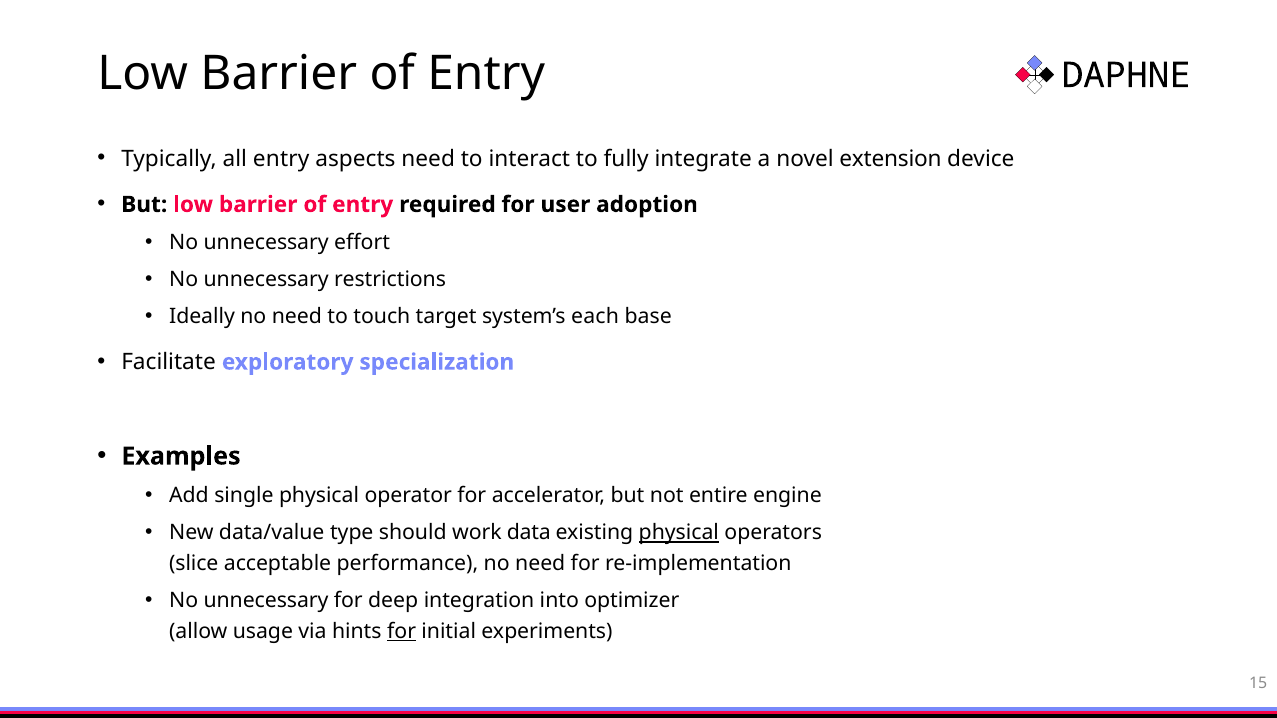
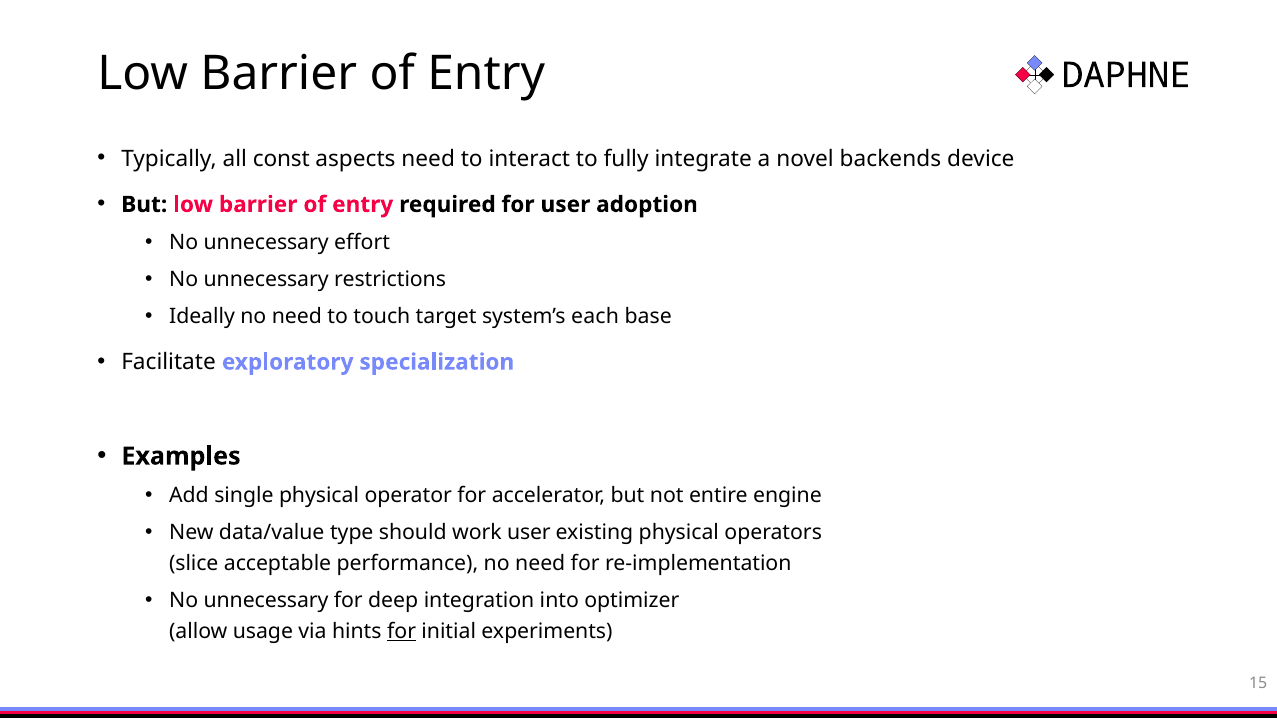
all entry: entry -> const
extension: extension -> backends
work data: data -> user
physical at (679, 533) underline: present -> none
